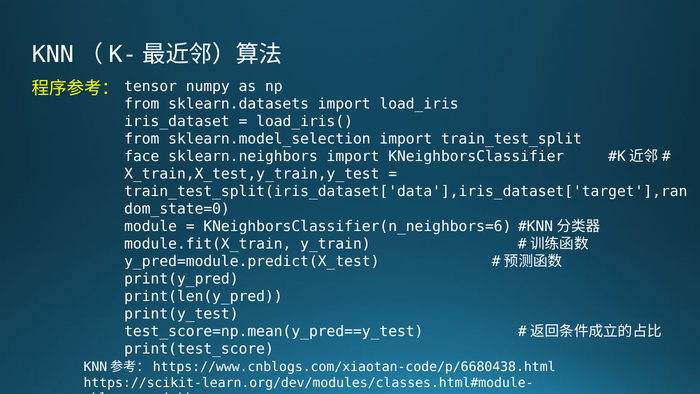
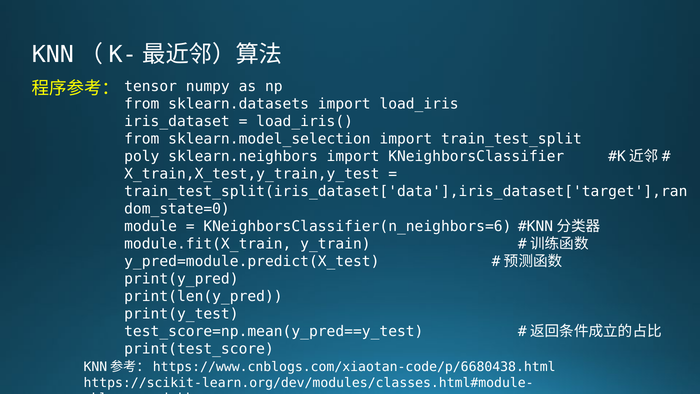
face: face -> poly
